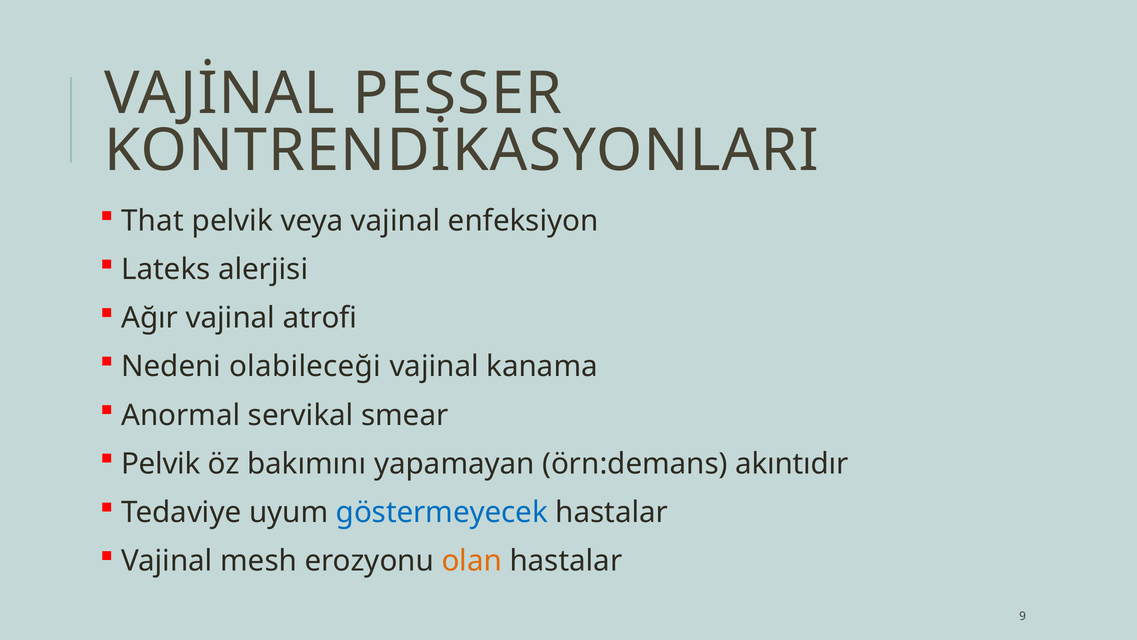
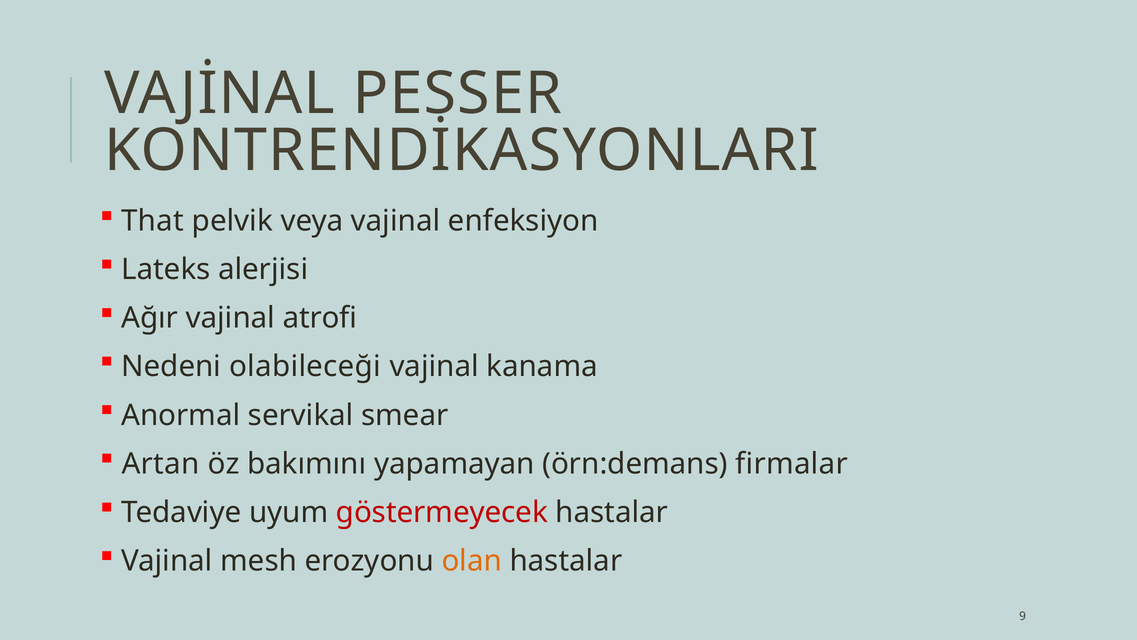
Pelvik at (161, 464): Pelvik -> Artan
akıntıdır: akıntıdır -> firmalar
göstermeyecek colour: blue -> red
